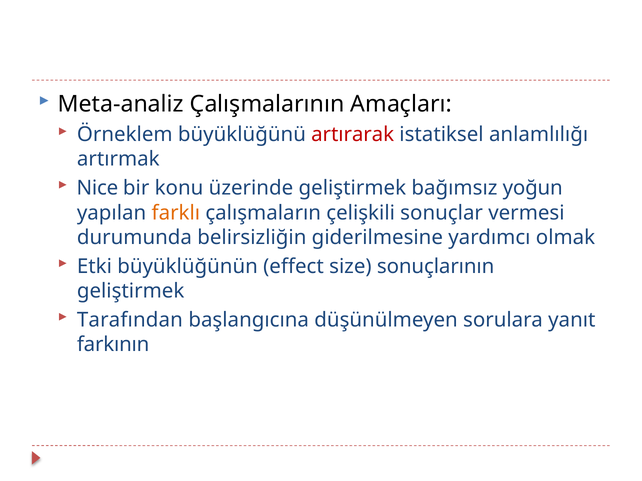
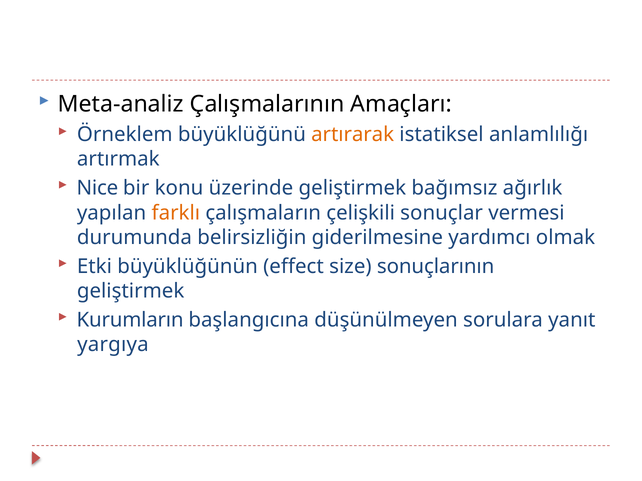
artırarak colour: red -> orange
yoğun: yoğun -> ağırlık
Tarafından: Tarafından -> Kurumların
farkının: farkının -> yargıya
